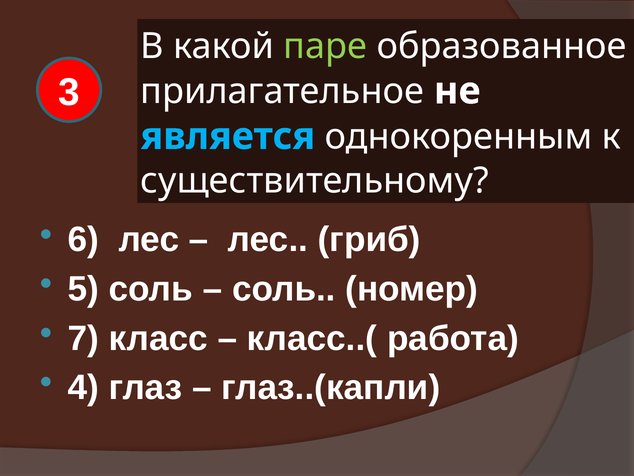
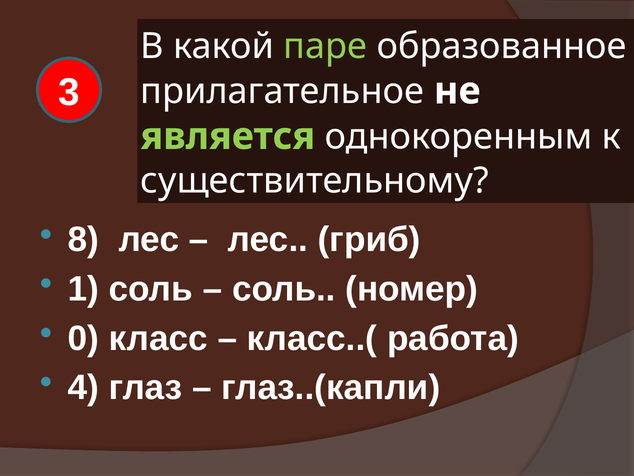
является colour: light blue -> light green
6: 6 -> 8
5: 5 -> 1
7: 7 -> 0
